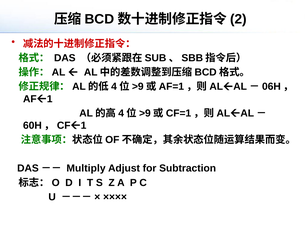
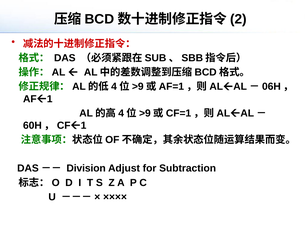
Multiply: Multiply -> Division
